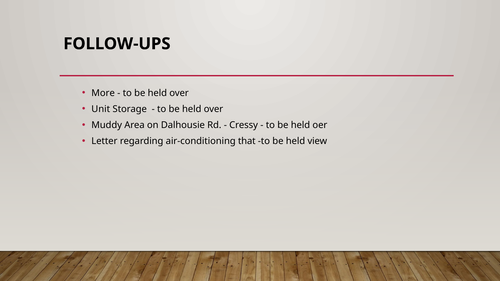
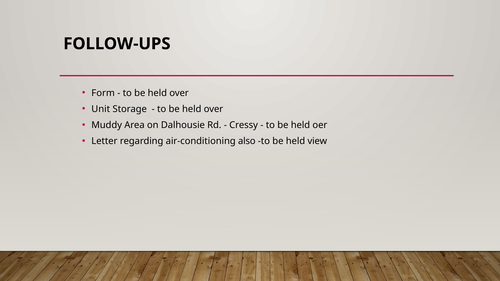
More: More -> Form
that: that -> also
